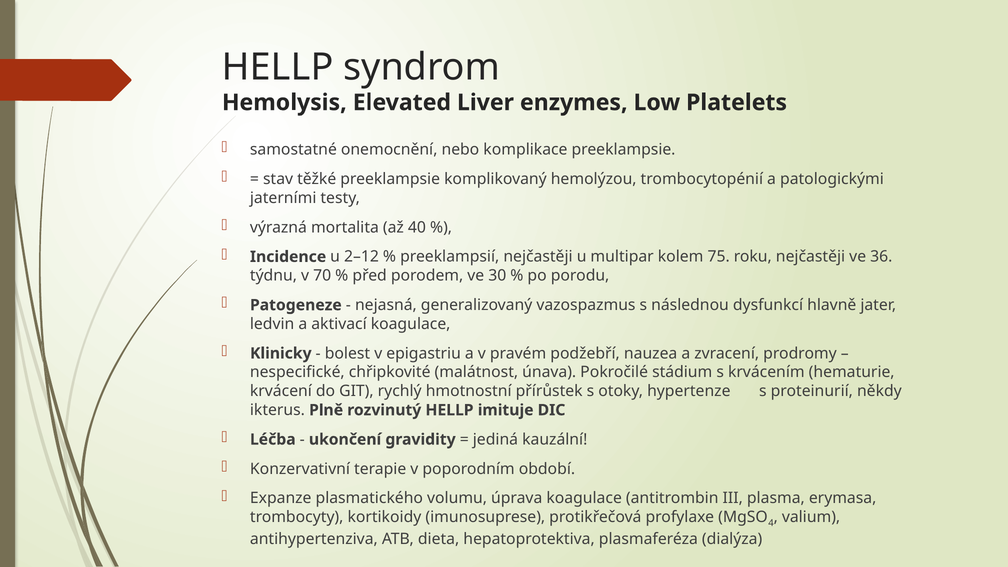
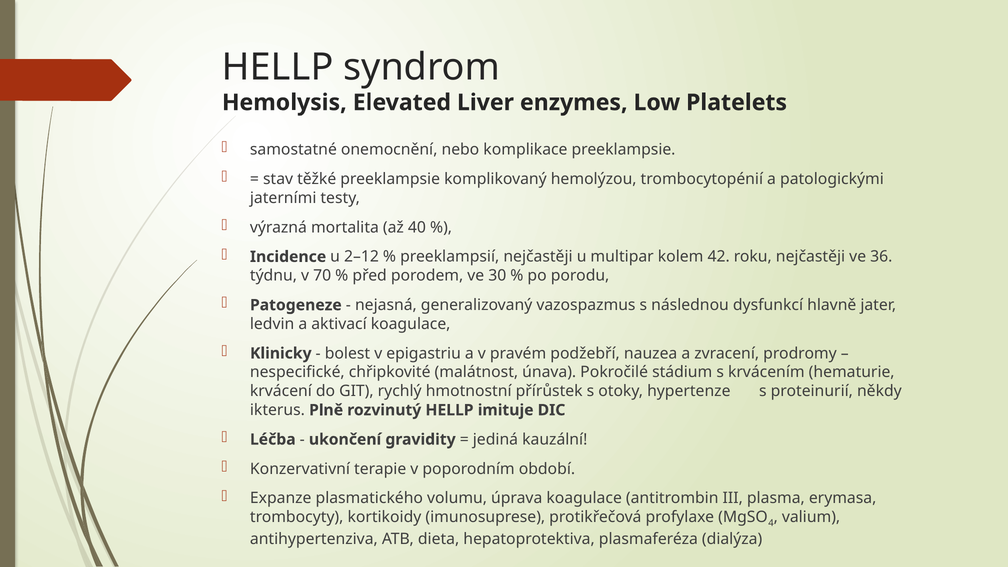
75: 75 -> 42
